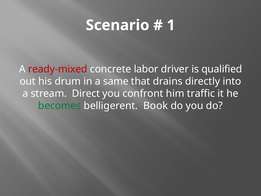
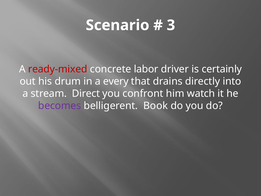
1: 1 -> 3
qualified: qualified -> certainly
same: same -> every
traffic: traffic -> watch
becomes colour: green -> purple
